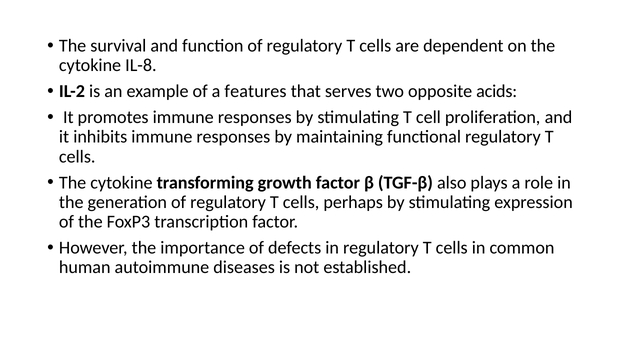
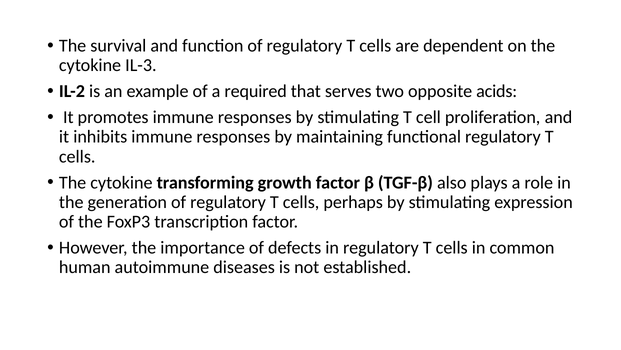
IL-8: IL-8 -> IL-3
features: features -> required
